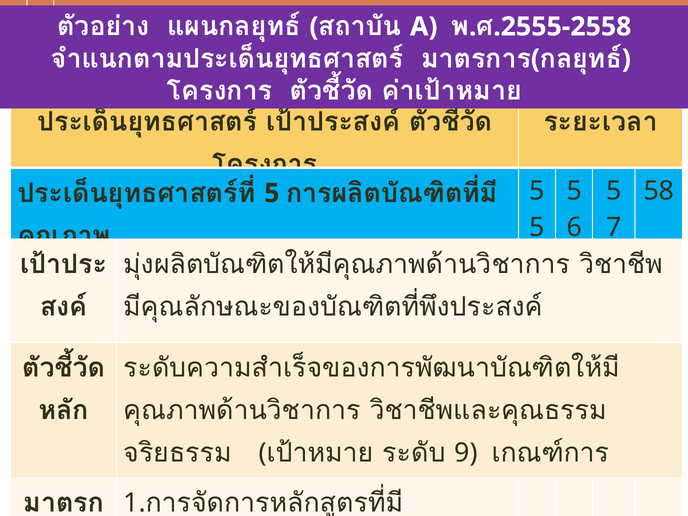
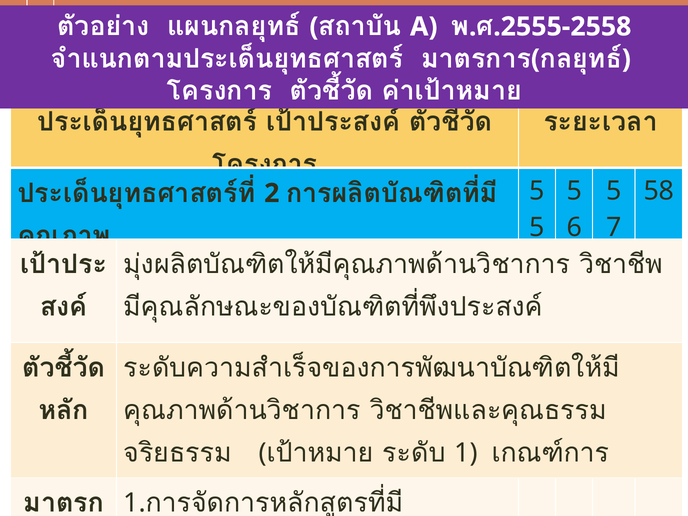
5 at (272, 193): 5 -> 2
9: 9 -> 1
